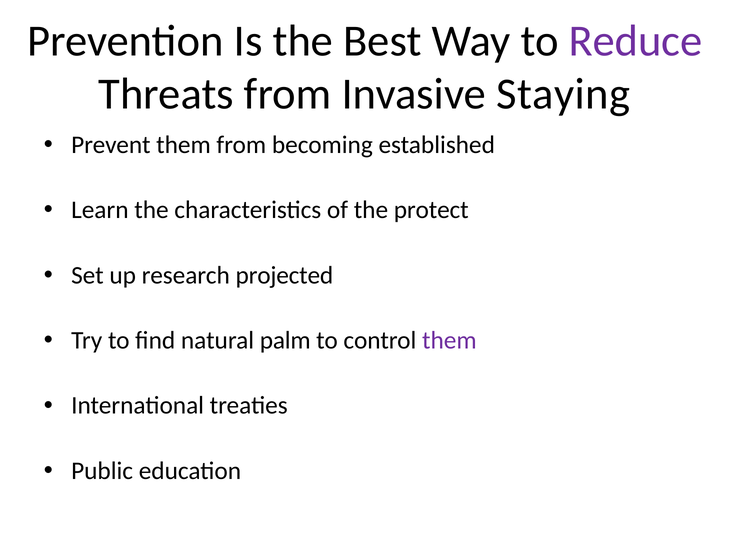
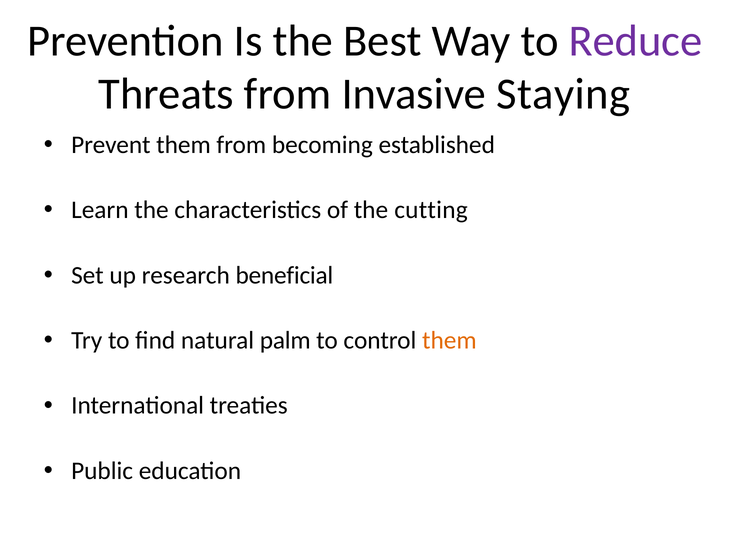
protect: protect -> cutting
projected: projected -> beneficial
them at (449, 341) colour: purple -> orange
